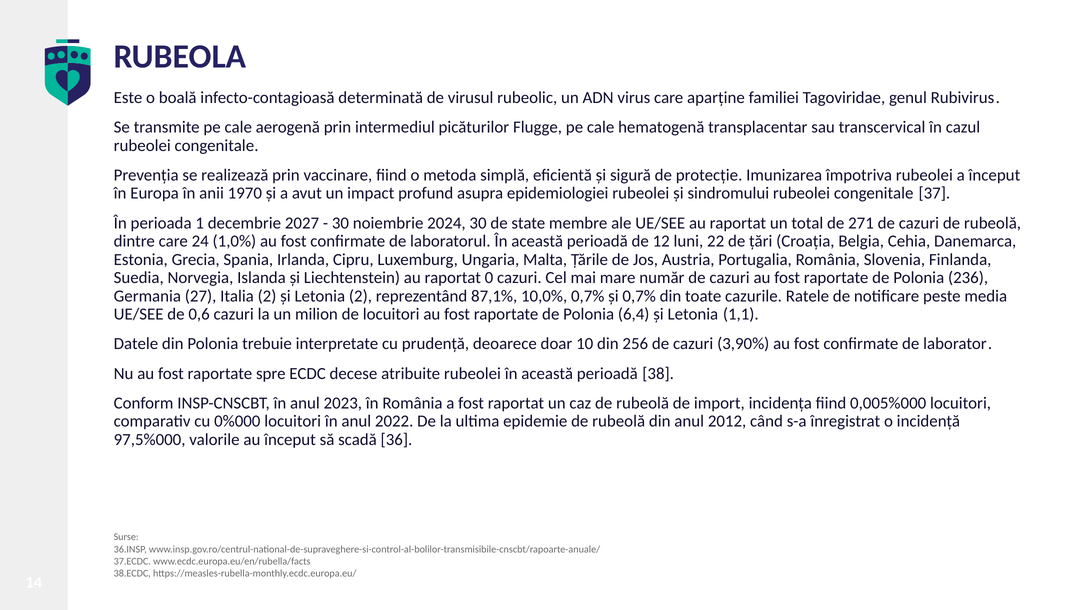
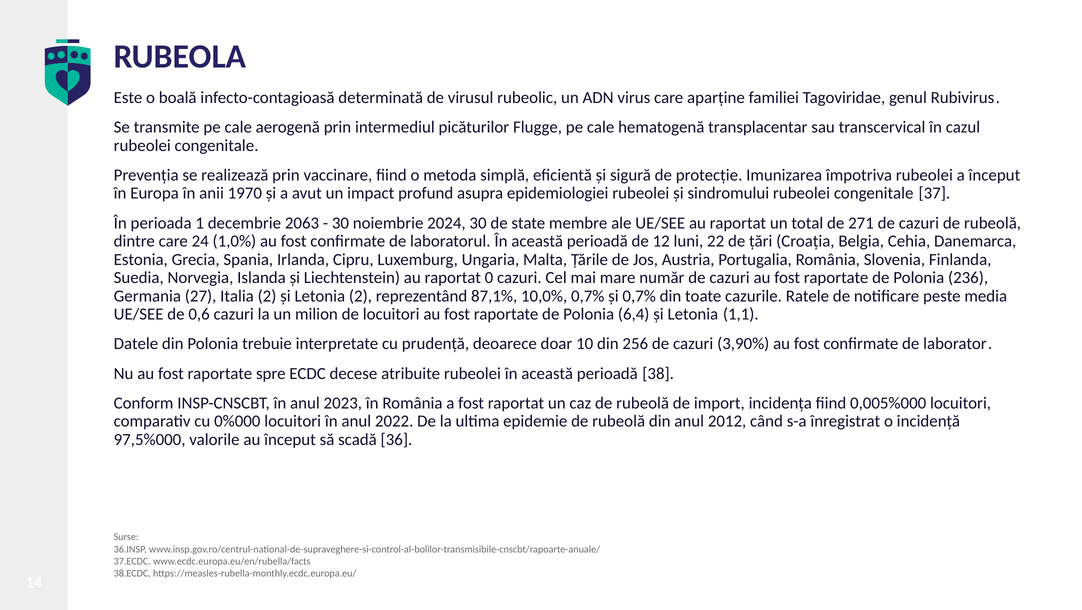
2027: 2027 -> 2063
